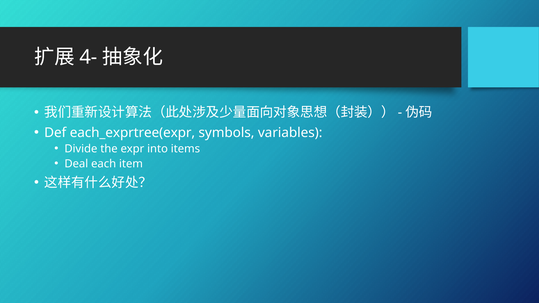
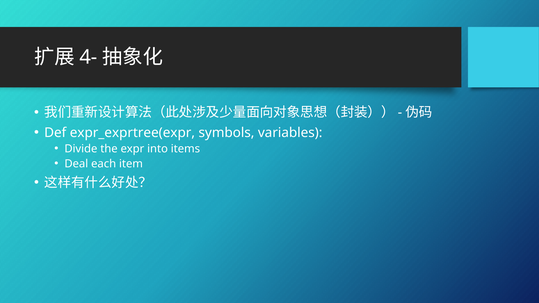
each_exprtree(expr: each_exprtree(expr -> expr_exprtree(expr
